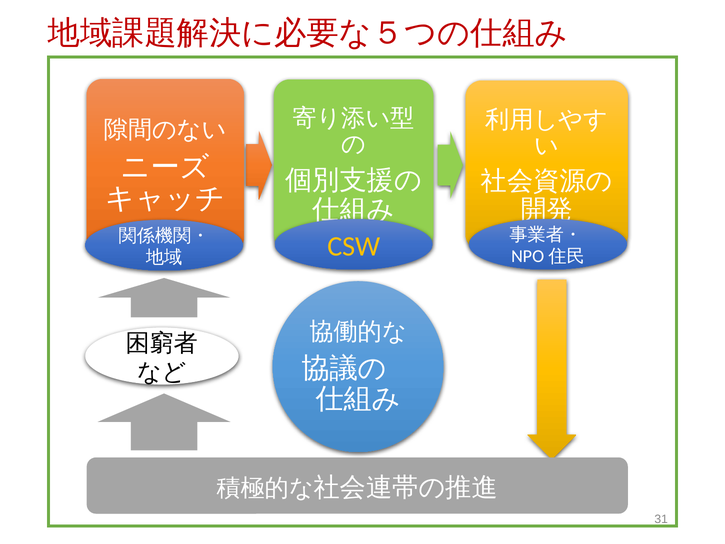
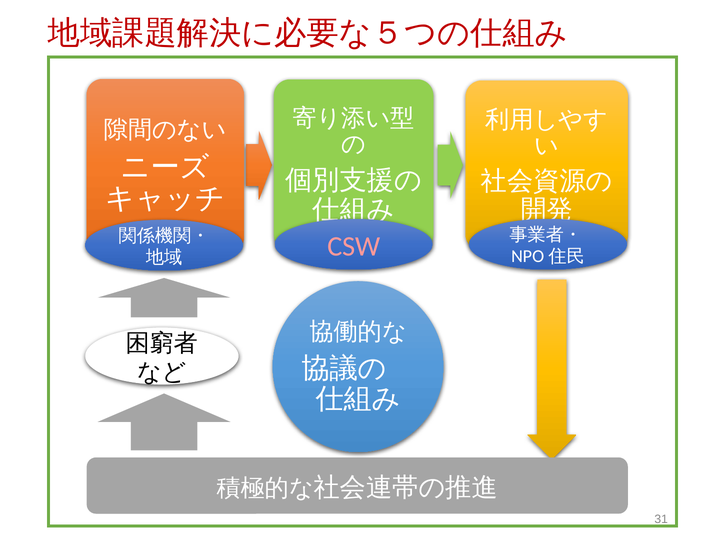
CSW colour: yellow -> pink
